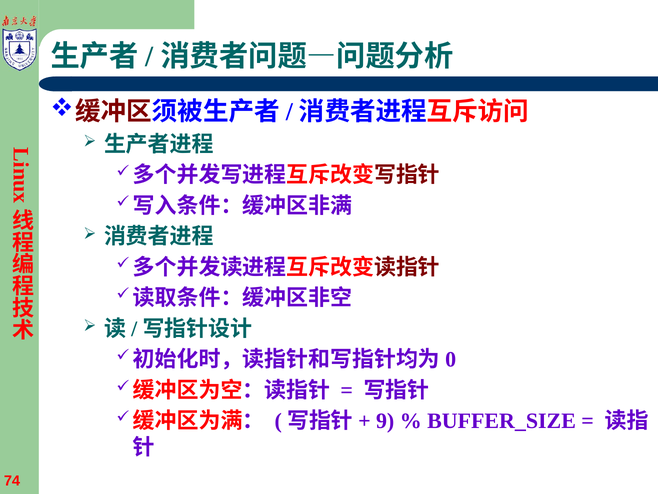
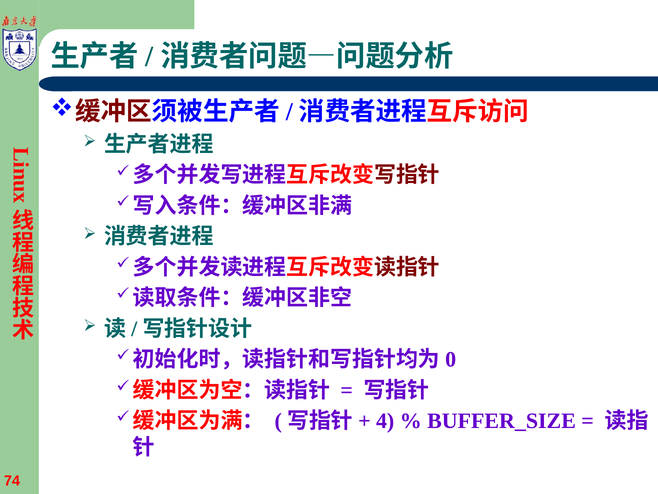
9: 9 -> 4
